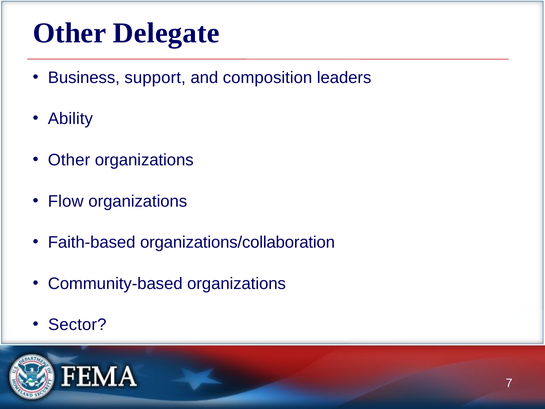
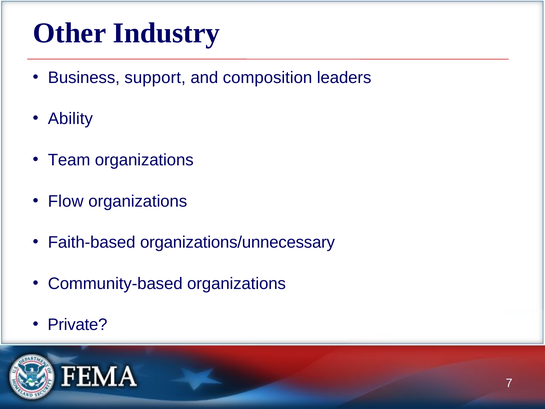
Delegate: Delegate -> Industry
Other at (69, 160): Other -> Team
organizations/collaboration: organizations/collaboration -> organizations/unnecessary
Sector: Sector -> Private
